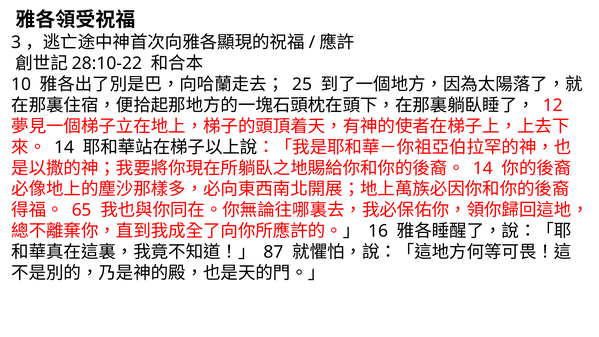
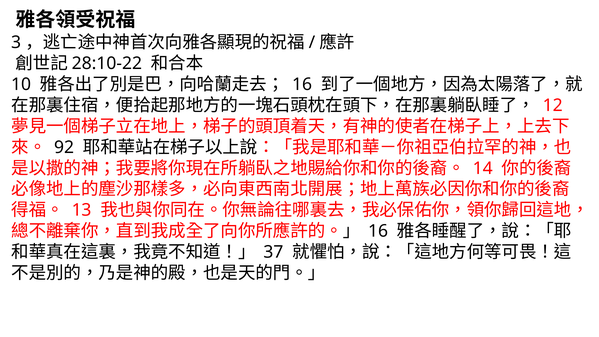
25 at (302, 84): 25 -> 16
14 at (64, 147): 14 -> 92
65: 65 -> 13
87: 87 -> 37
